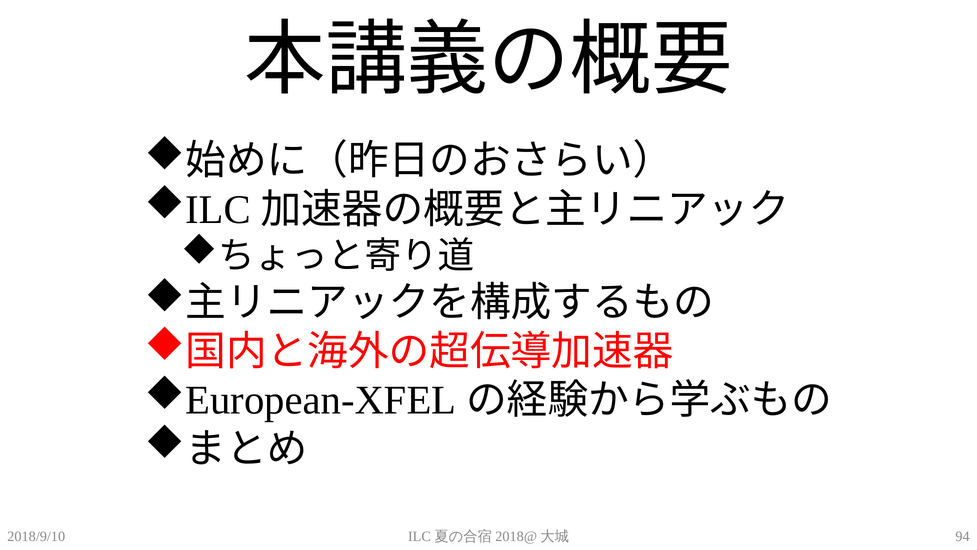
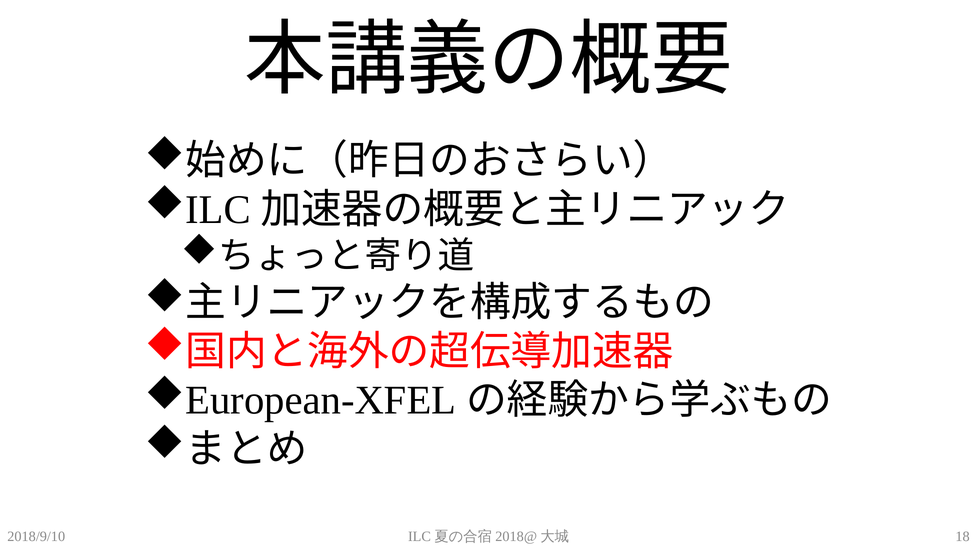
94: 94 -> 18
